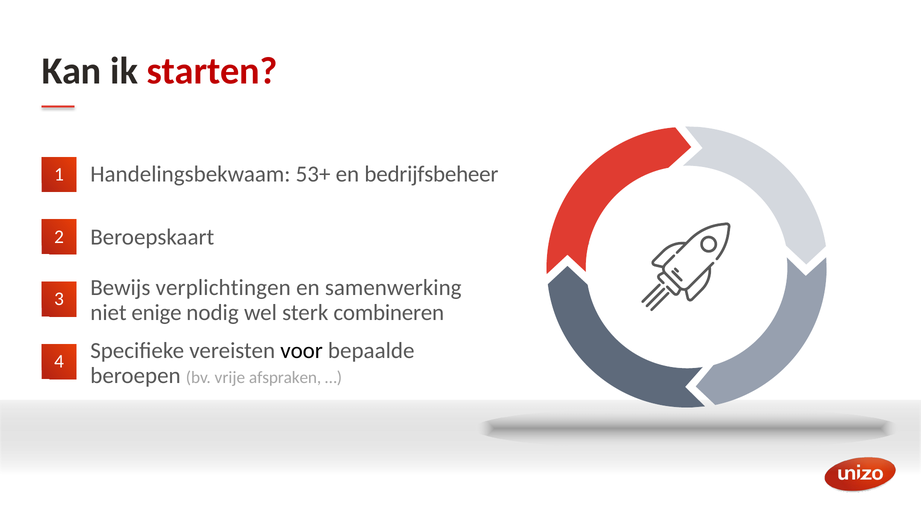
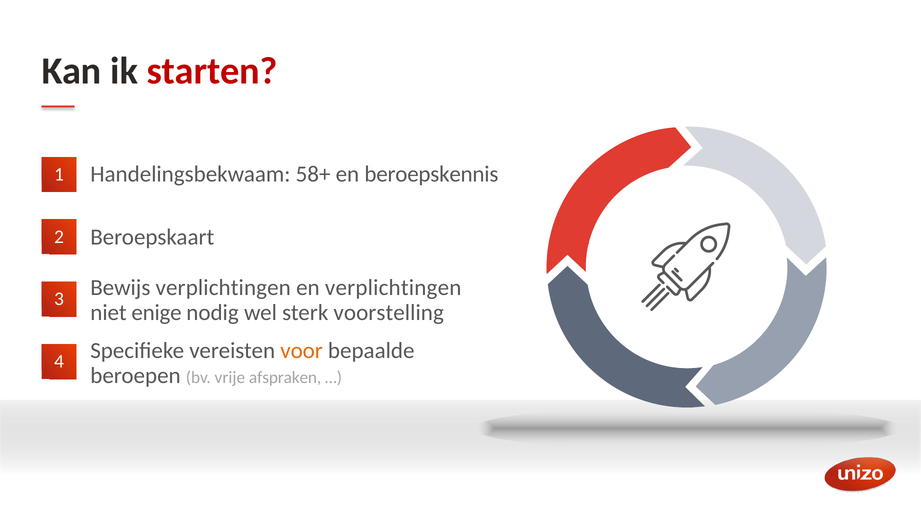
53+: 53+ -> 58+
bedrijfsbeheer: bedrijfsbeheer -> beroepskennis
en samenwerking: samenwerking -> verplichtingen
combineren: combineren -> voorstelling
voor colour: black -> orange
